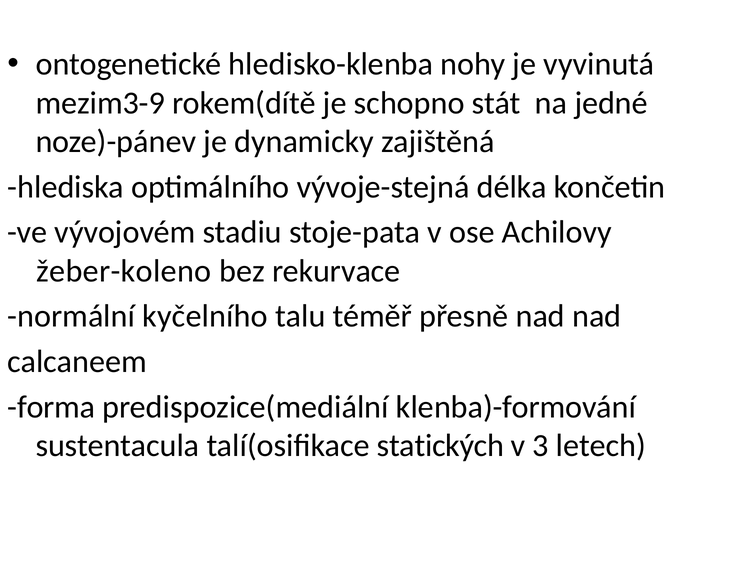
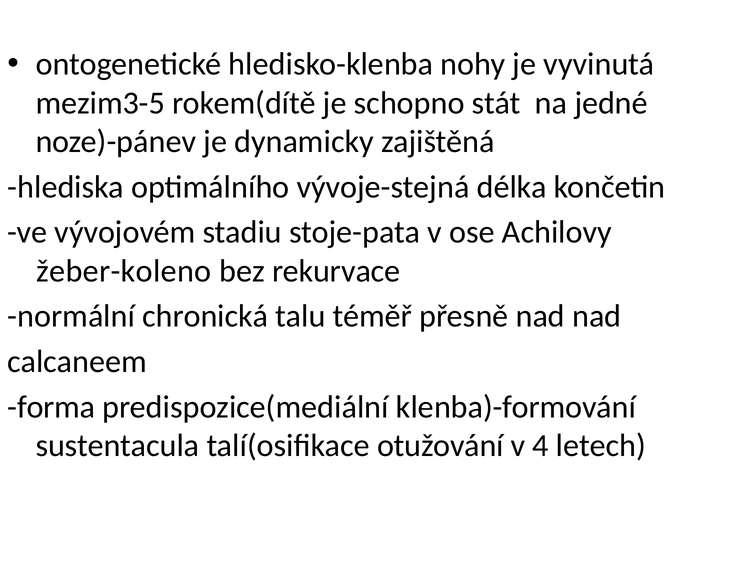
mezim3-9: mezim3-9 -> mezim3-5
kyčelního: kyčelního -> chronická
statických: statických -> otužování
3: 3 -> 4
